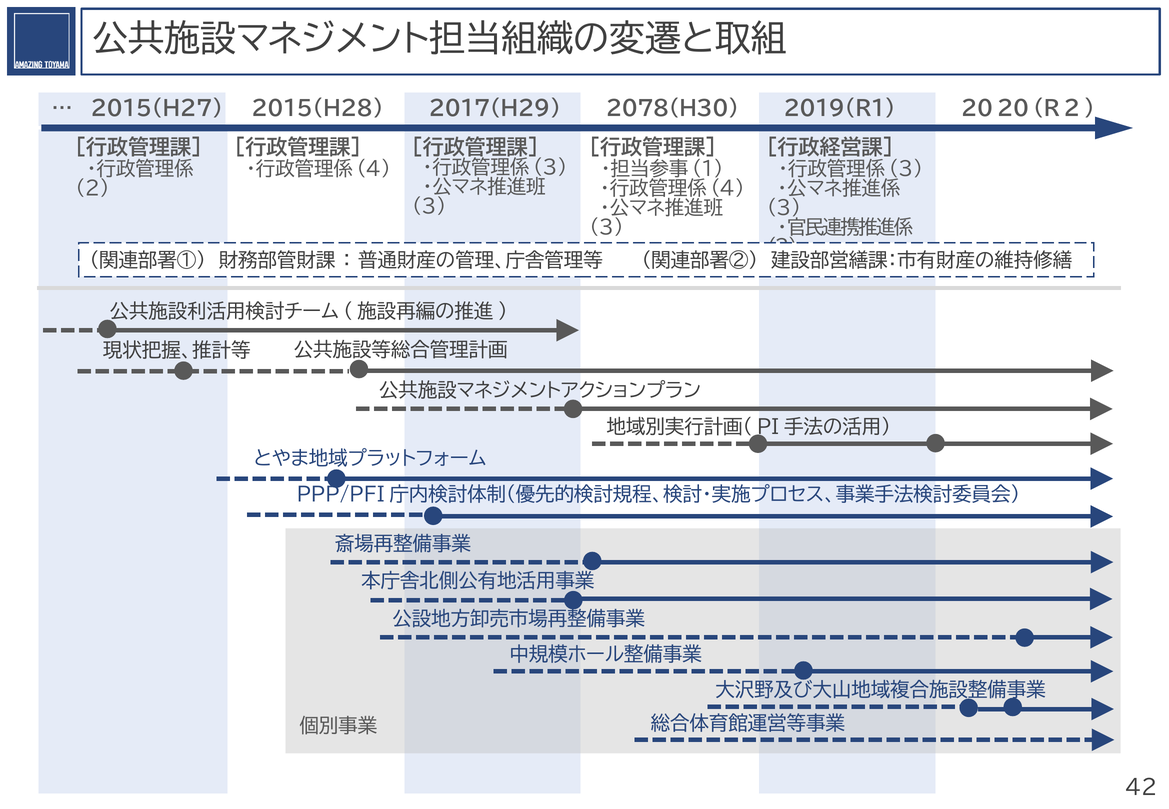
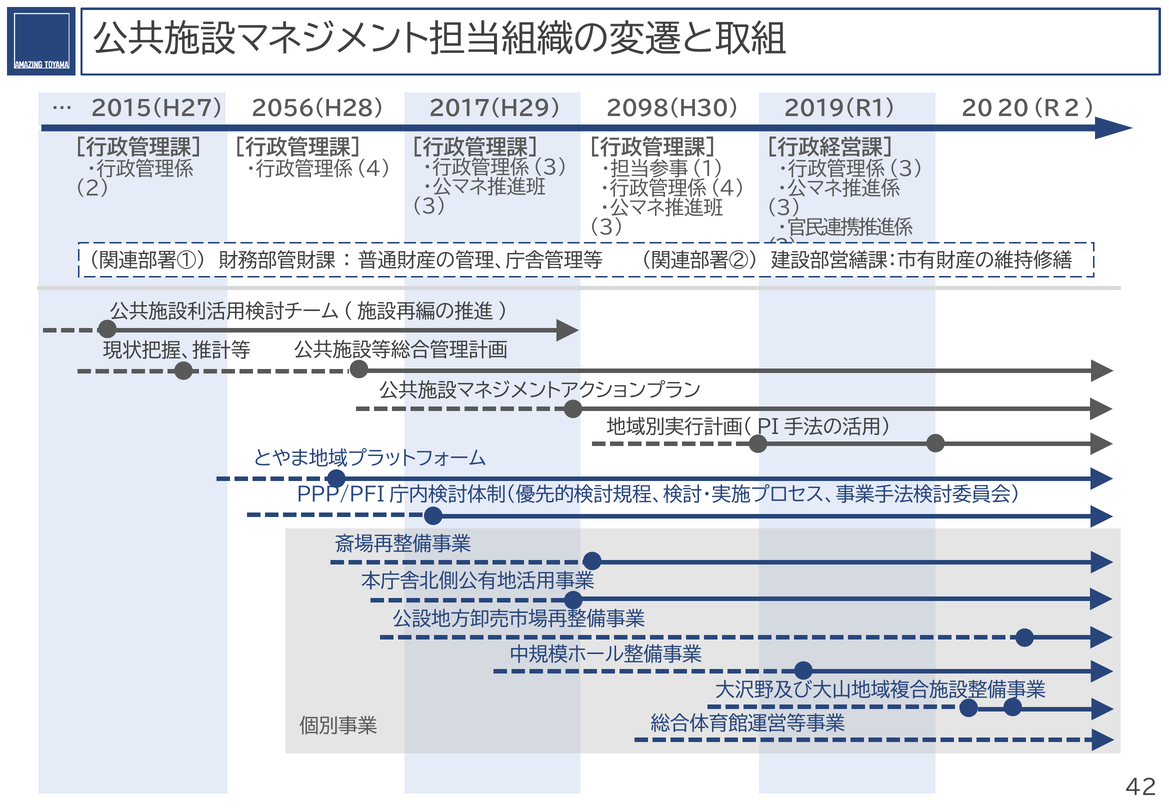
2015(H28: 2015(H28 -> 2056(H28
2078(H30: 2078(H30 -> 2098(H30
